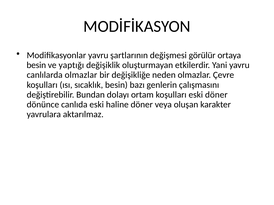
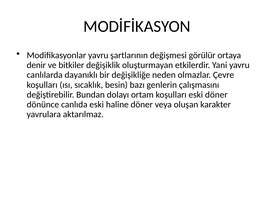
besin at (36, 65): besin -> denir
yaptığı: yaptığı -> bitkiler
canlılarda olmazlar: olmazlar -> dayanıklı
